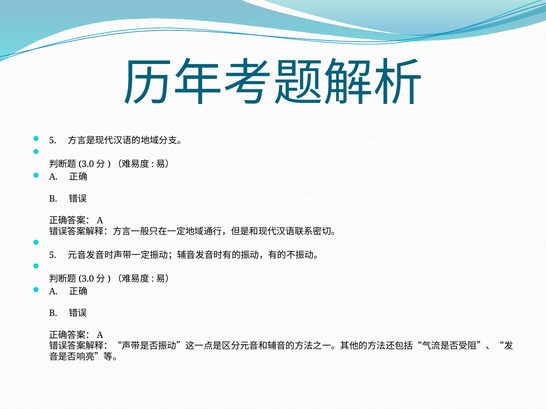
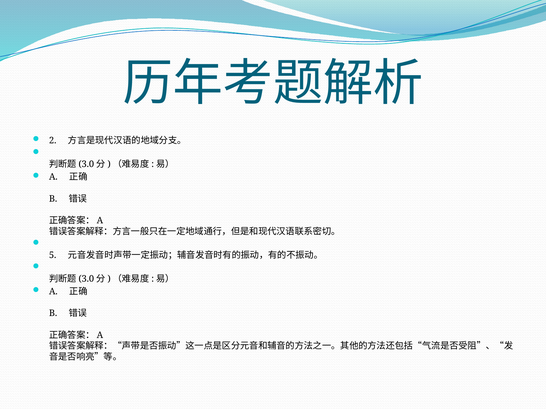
5 at (53, 141): 5 -> 2
